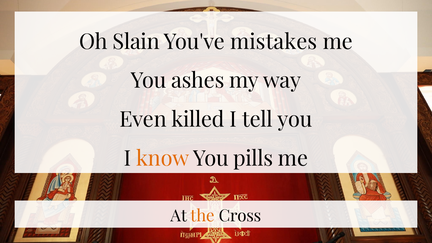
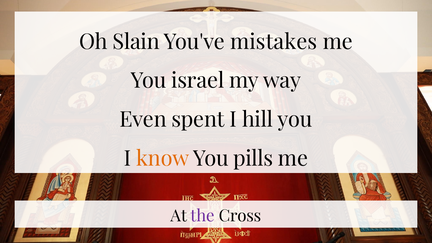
ashes: ashes -> israel
killed: killed -> spent
tell: tell -> hill
the colour: orange -> purple
